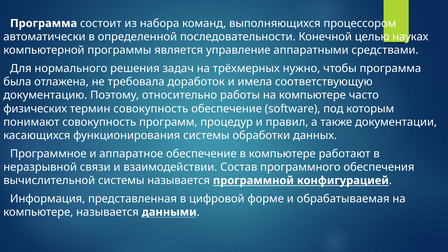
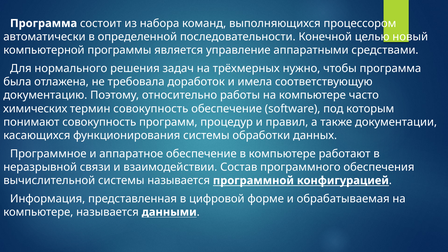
науках: науках -> новый
физических: физических -> химических
